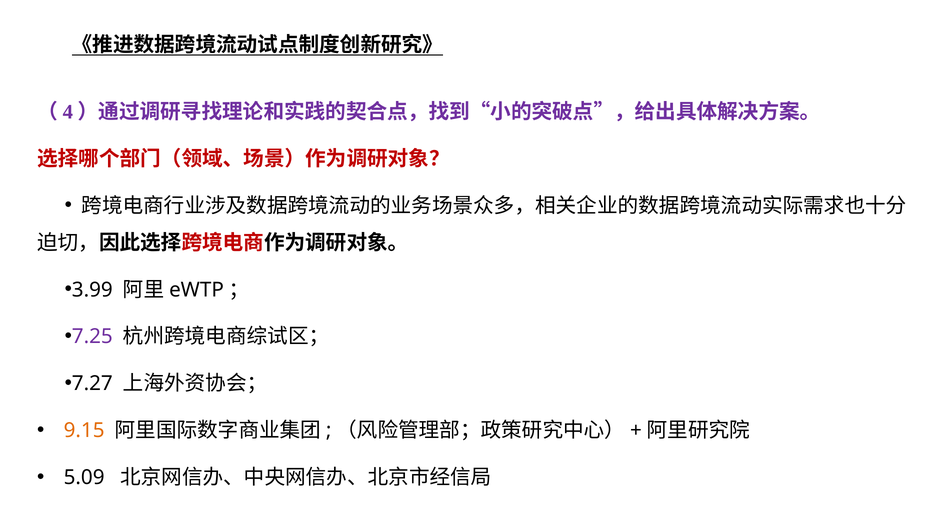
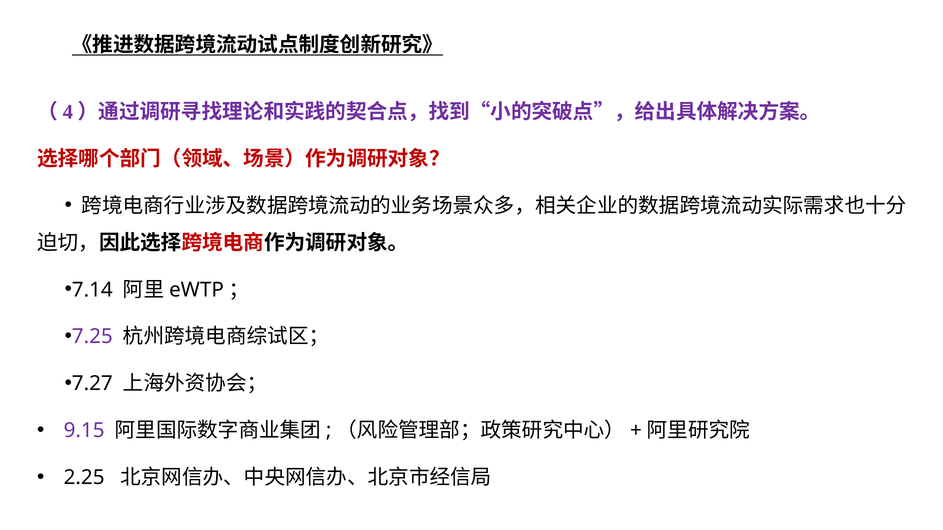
3.99: 3.99 -> 7.14
9.15 colour: orange -> purple
5.09: 5.09 -> 2.25
